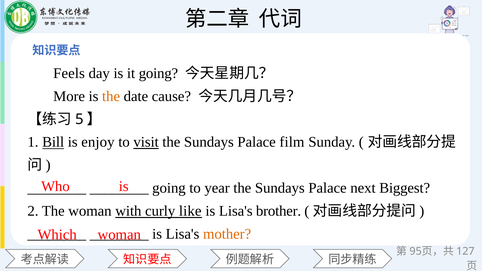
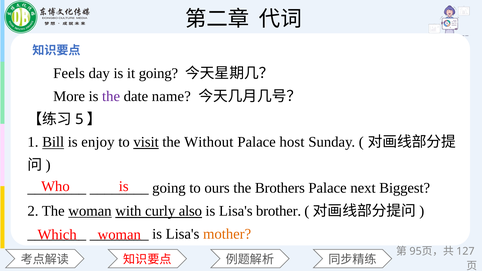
the at (111, 96) colour: orange -> purple
cause: cause -> name
Sundays at (209, 142): Sundays -> Without
film: film -> host
year: year -> ours
Sundays at (280, 188): Sundays -> Brothers
woman at (90, 211) underline: none -> present
like: like -> also
